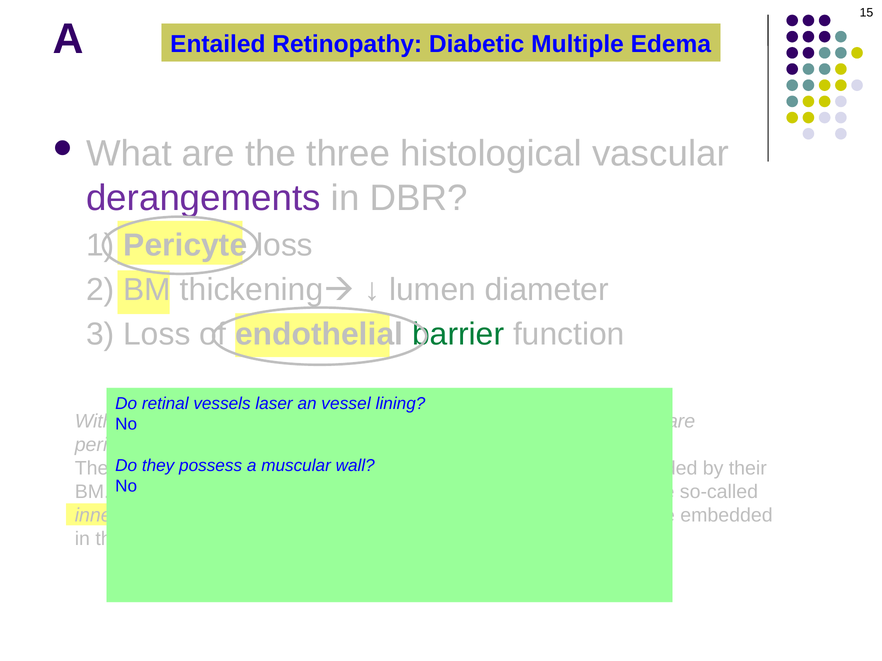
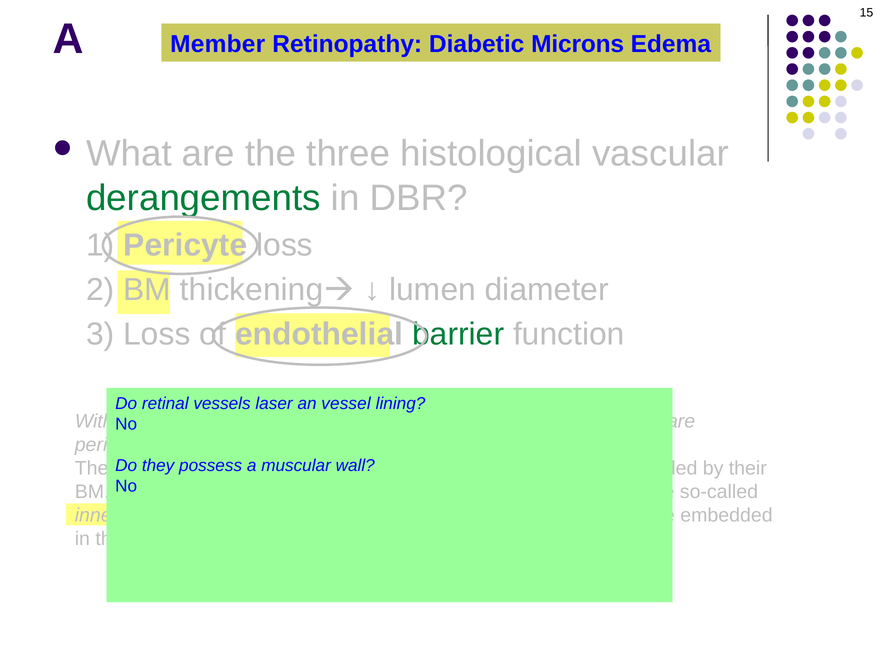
Entailed: Entailed -> Member
Multiple: Multiple -> Microns
derangements colour: purple -> green
